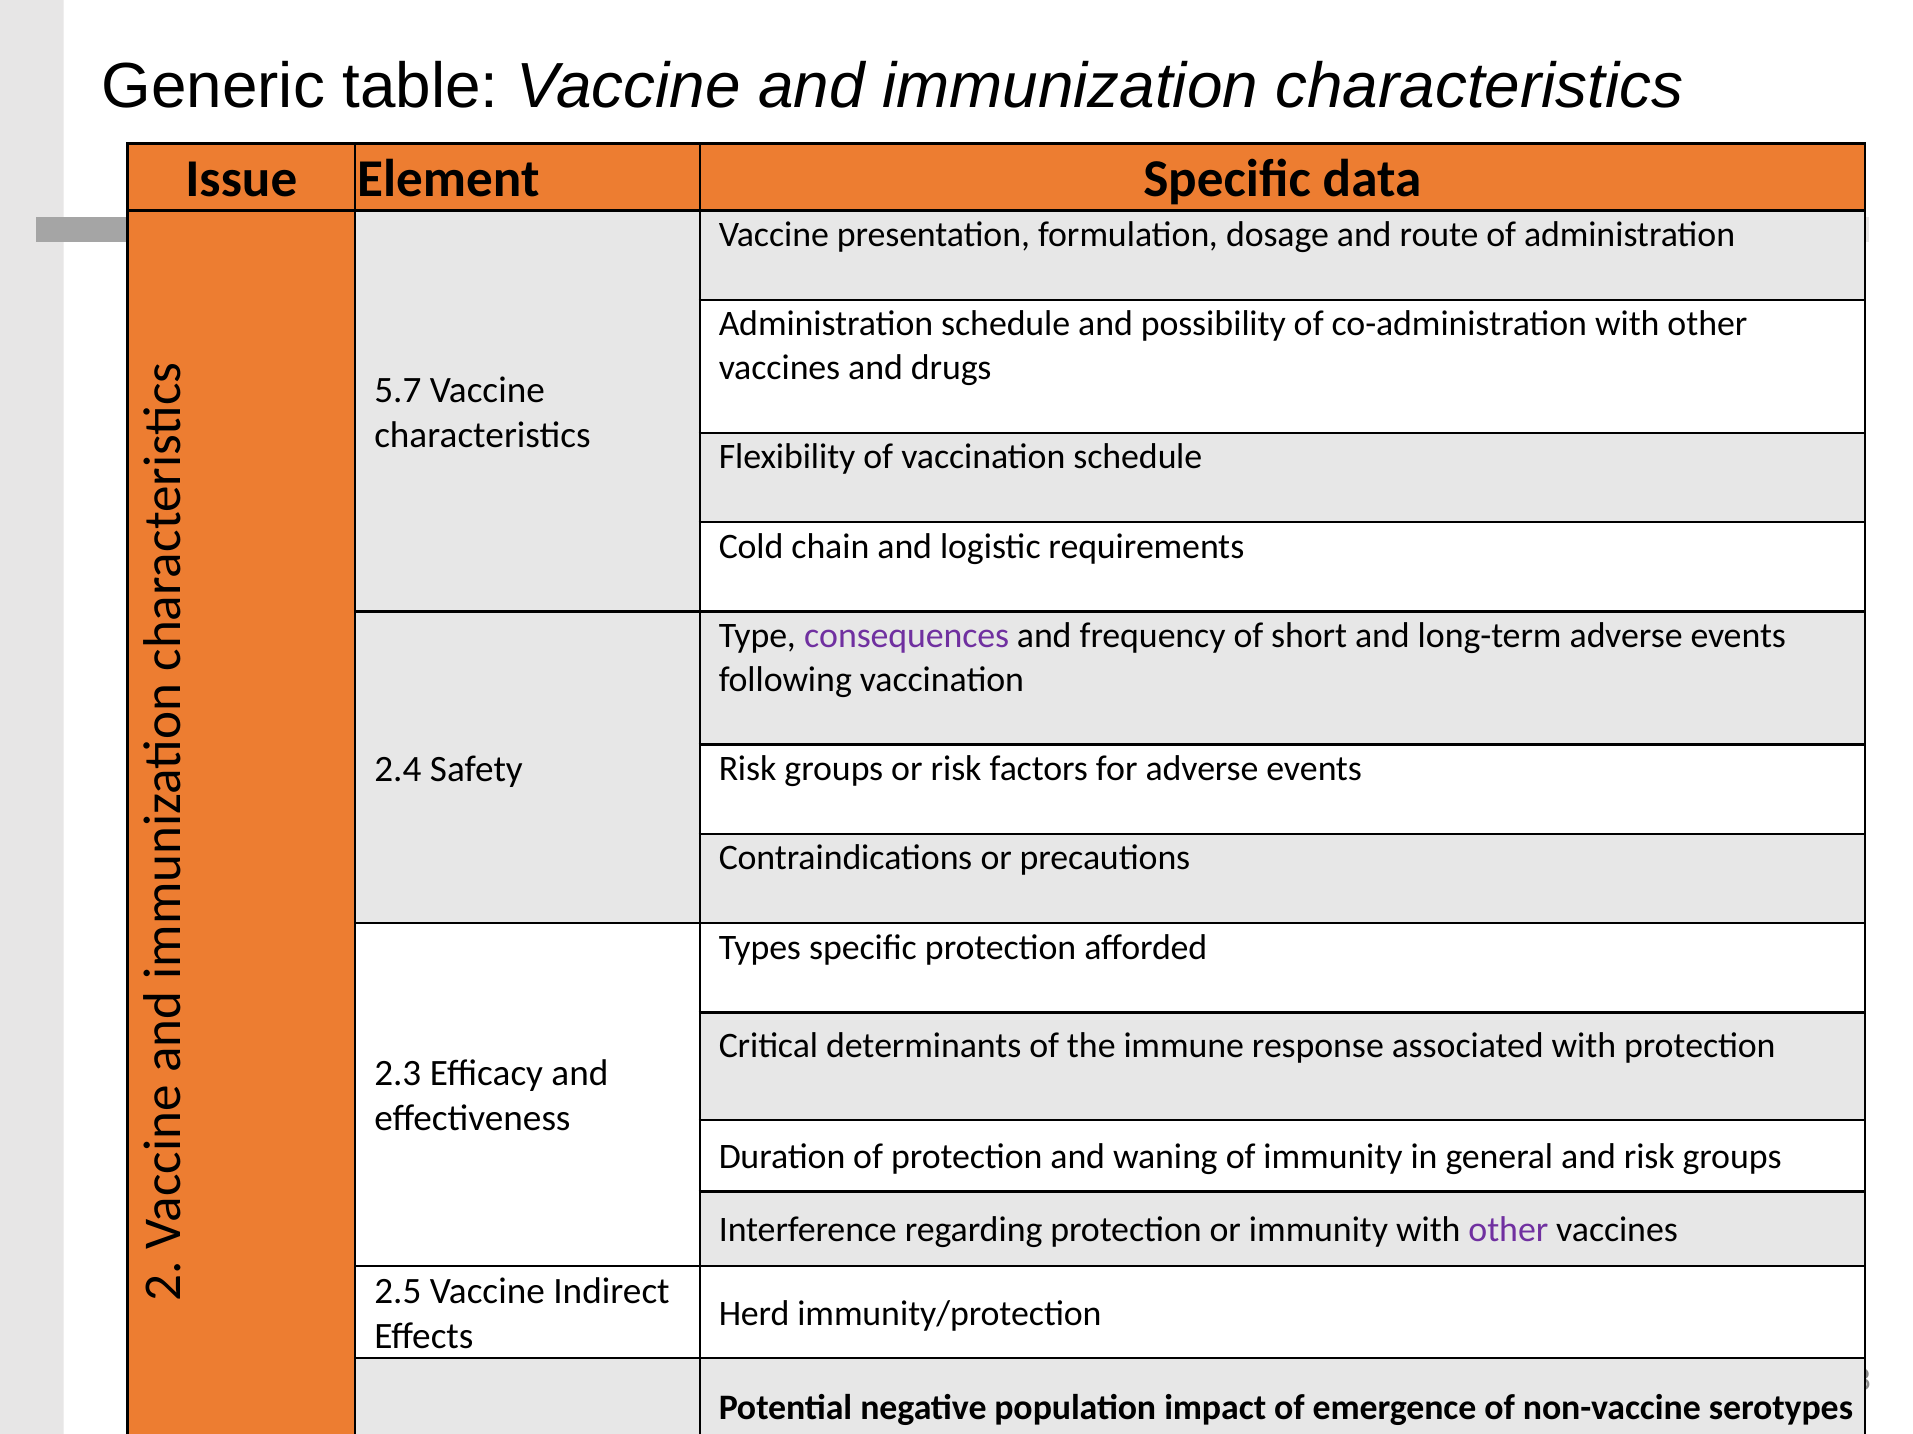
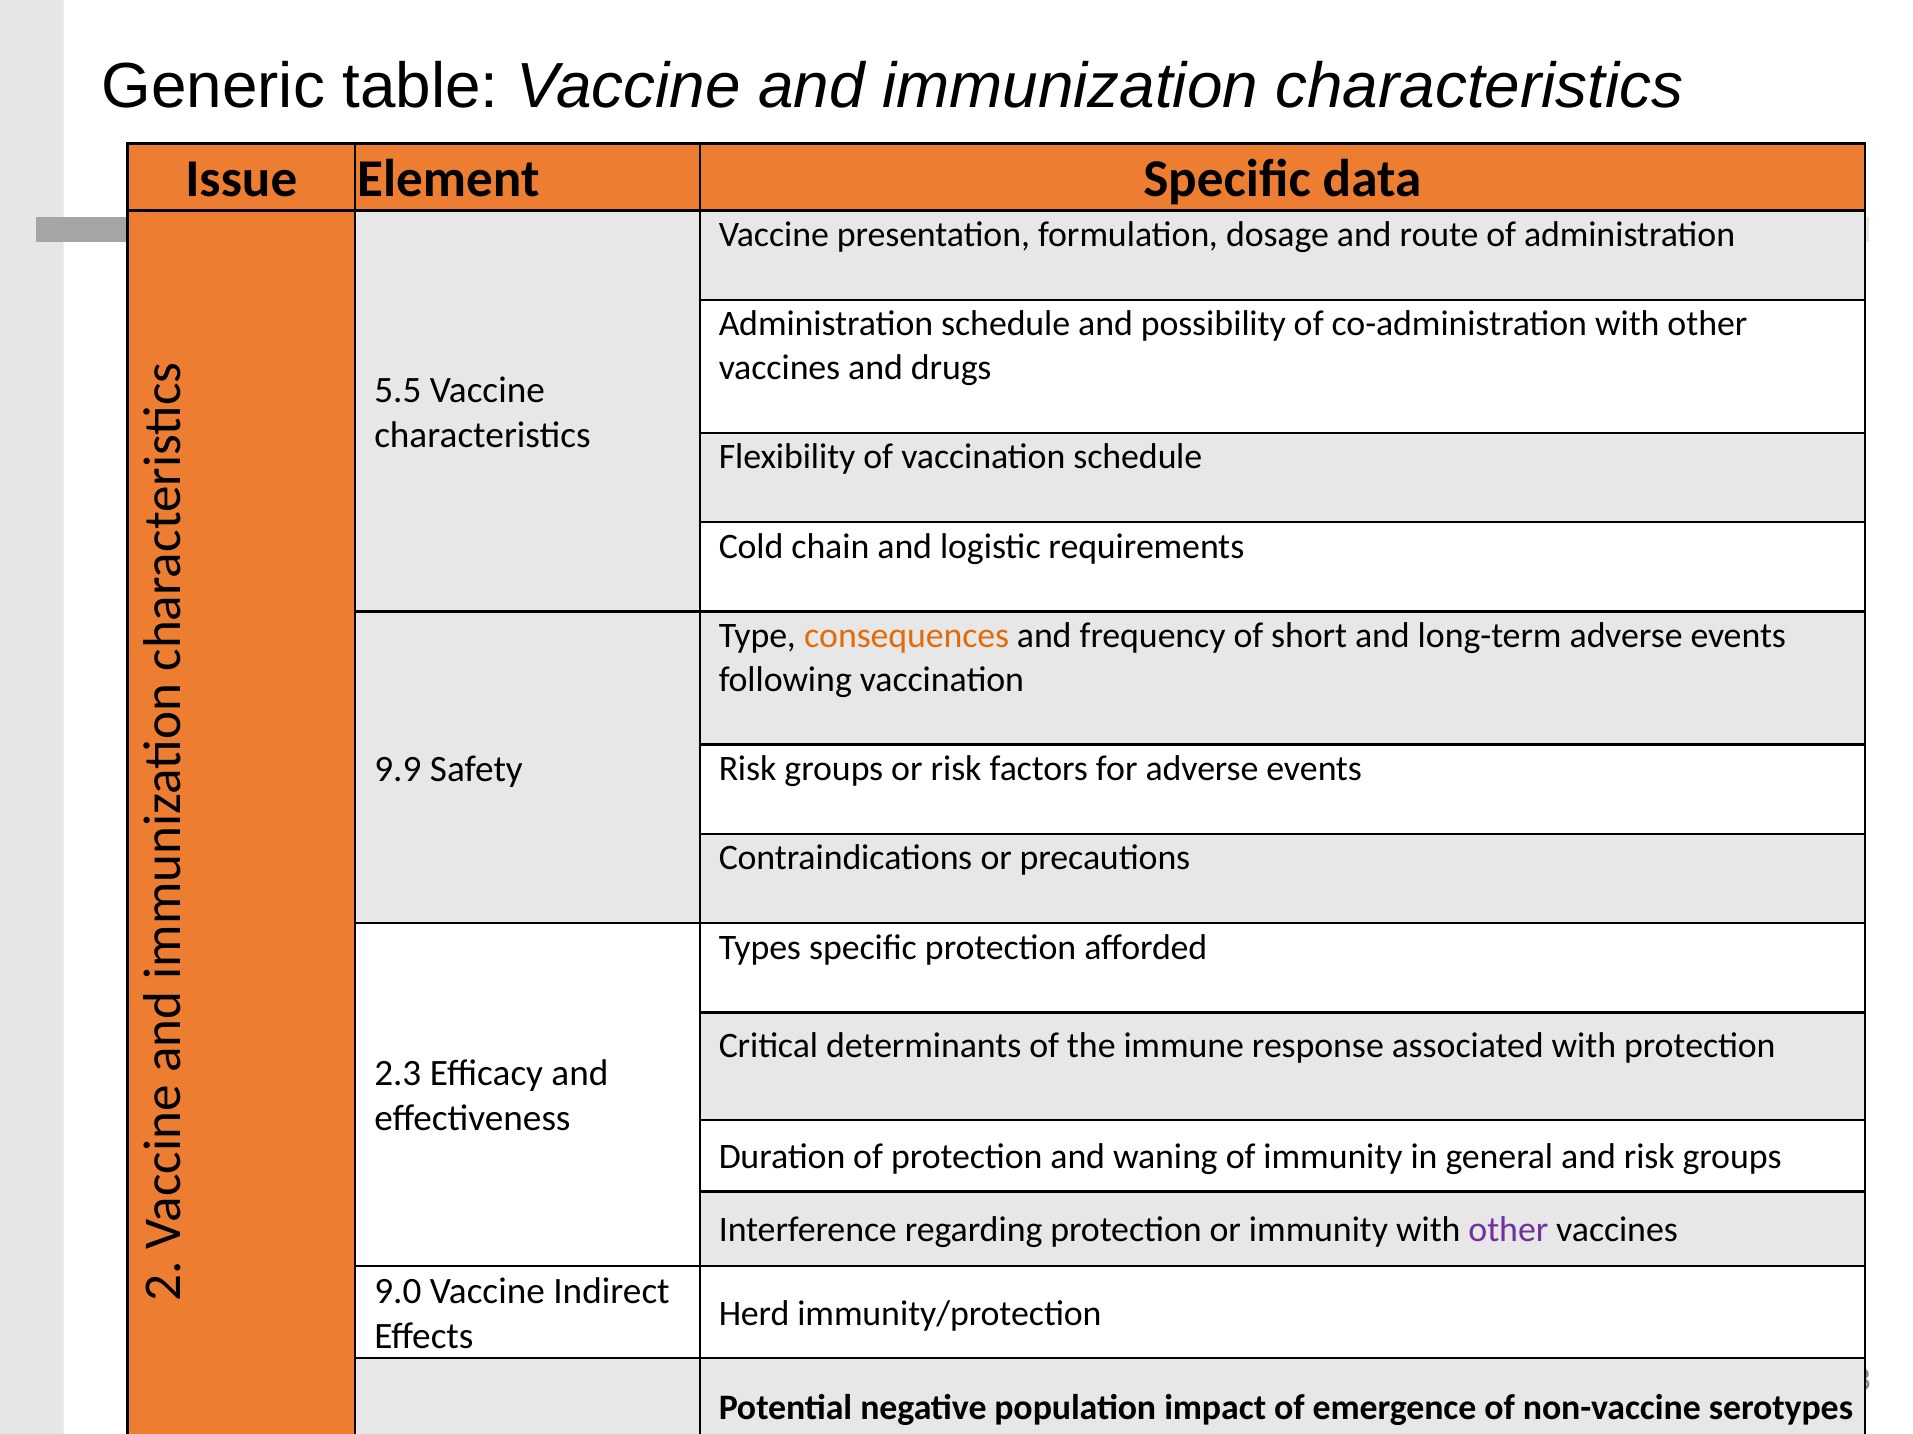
5.7: 5.7 -> 5.5
consequences colour: purple -> orange
2.4: 2.4 -> 9.9
2.5: 2.5 -> 9.0
